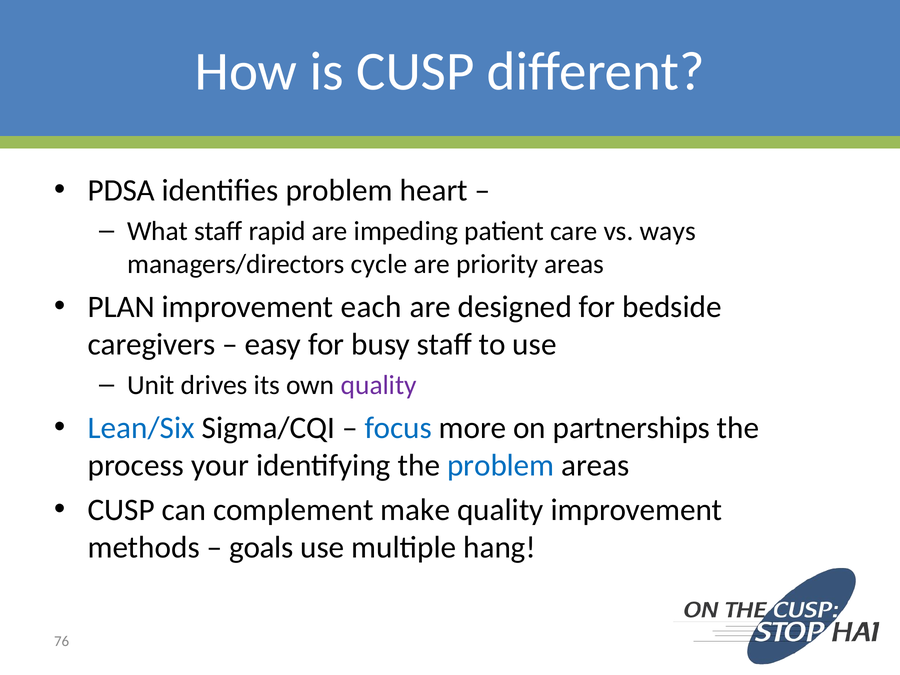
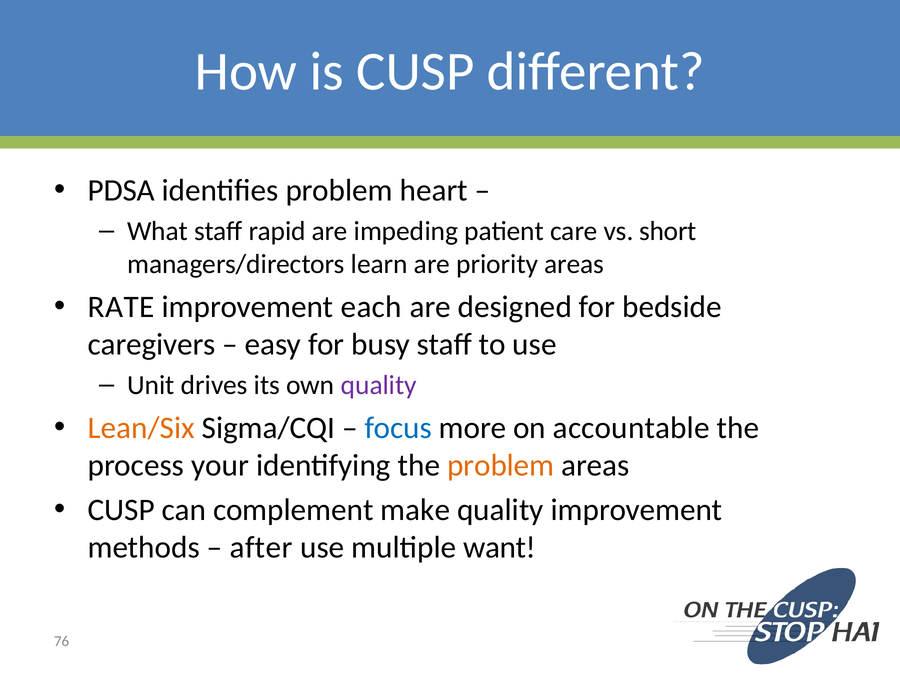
ways: ways -> short
cycle: cycle -> learn
PLAN: PLAN -> RATE
Lean/Six colour: blue -> orange
partnerships: partnerships -> accountable
problem at (501, 465) colour: blue -> orange
goals: goals -> after
hang: hang -> want
